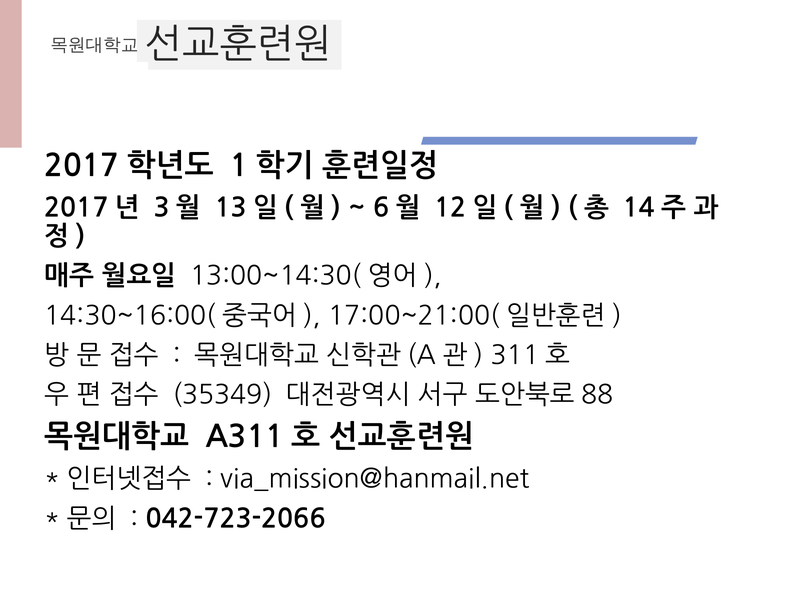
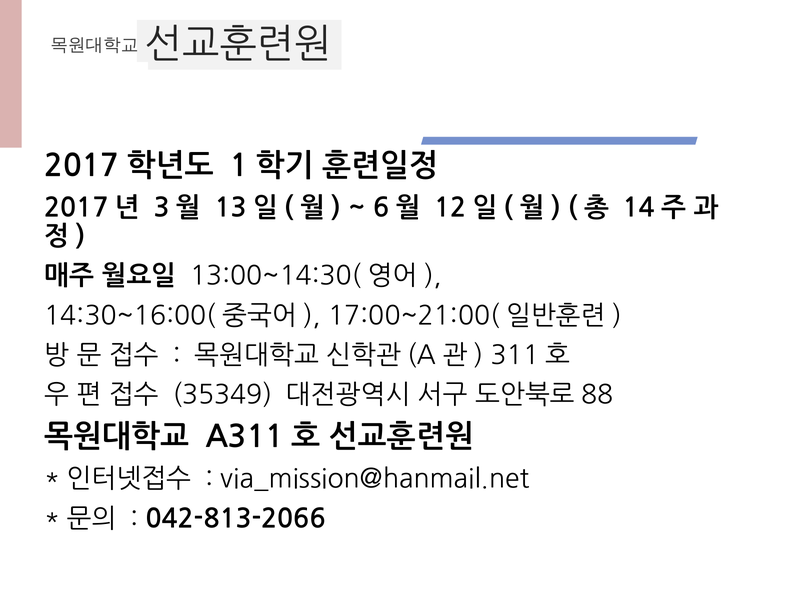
042-723-2066: 042-723-2066 -> 042-813-2066
